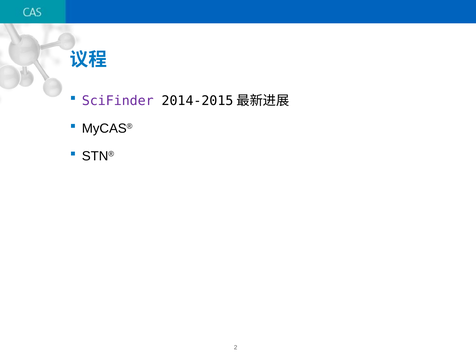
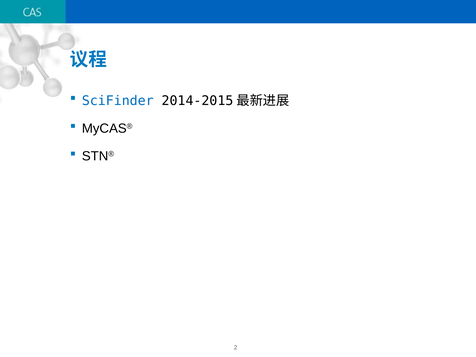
SciFinder colour: purple -> blue
